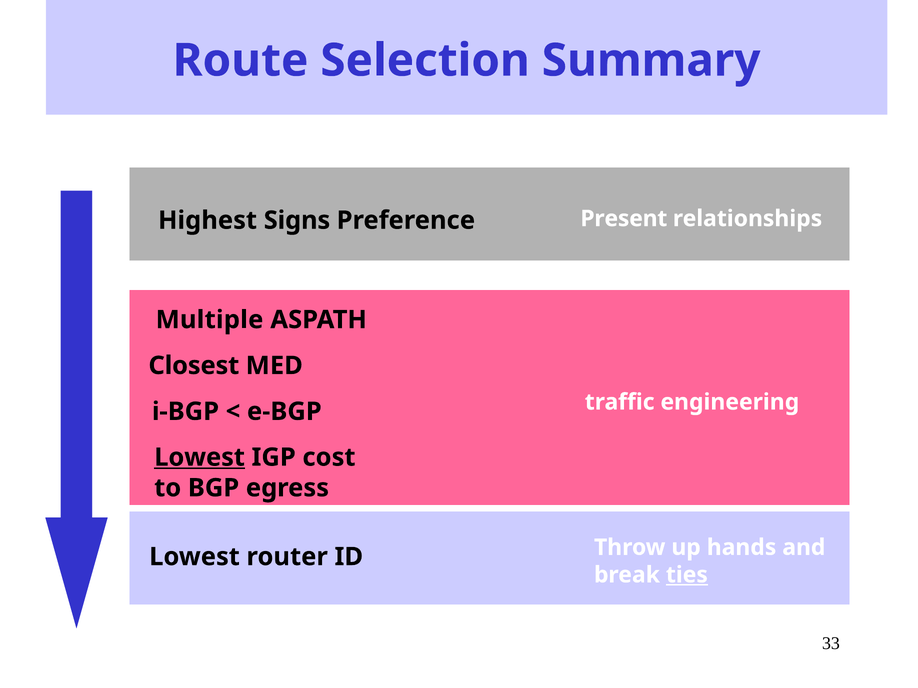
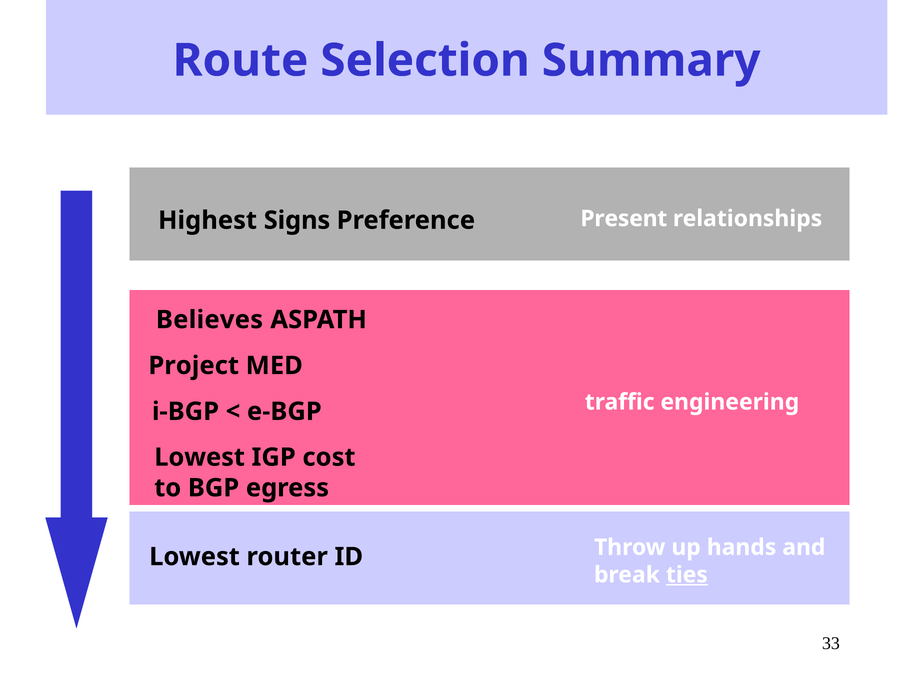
Multiple: Multiple -> Believes
Closest: Closest -> Project
Lowest at (200, 458) underline: present -> none
